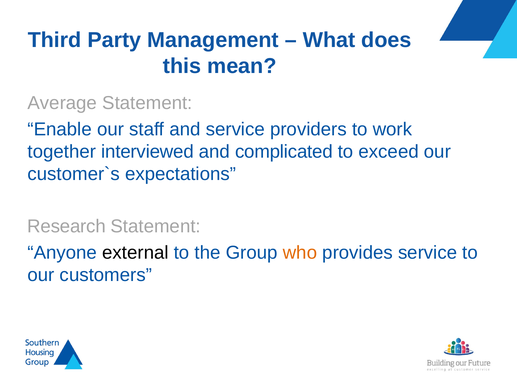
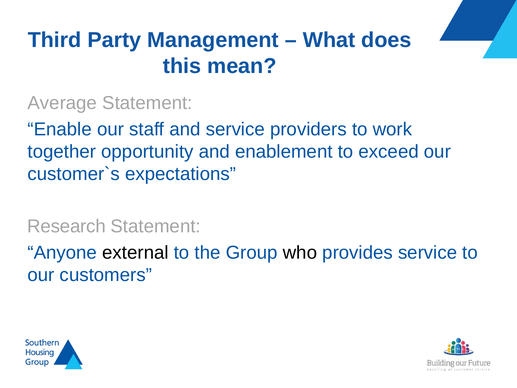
interviewed: interviewed -> opportunity
complicated: complicated -> enablement
who colour: orange -> black
